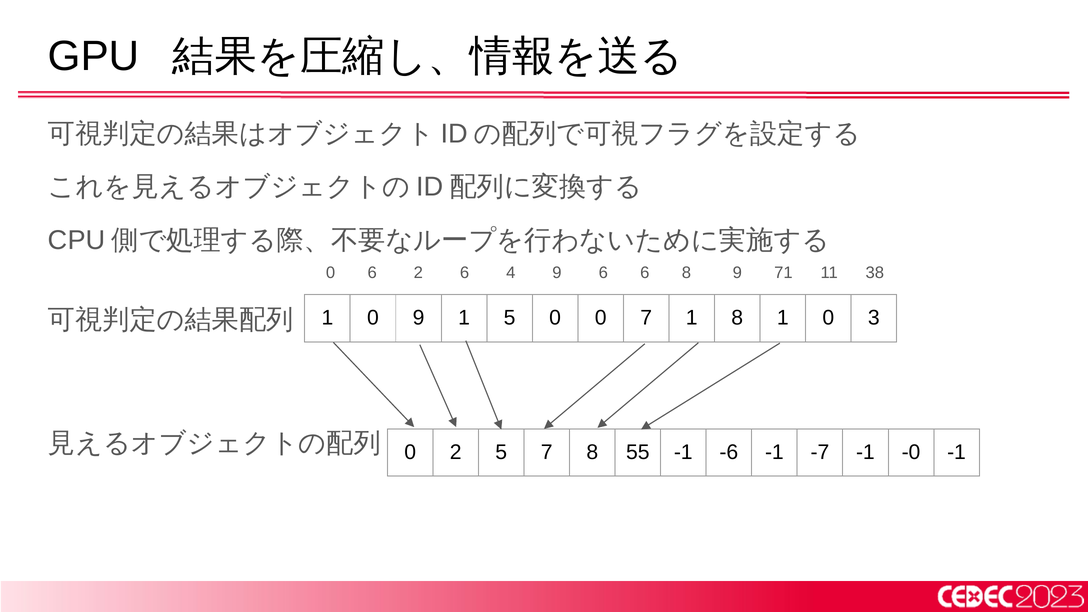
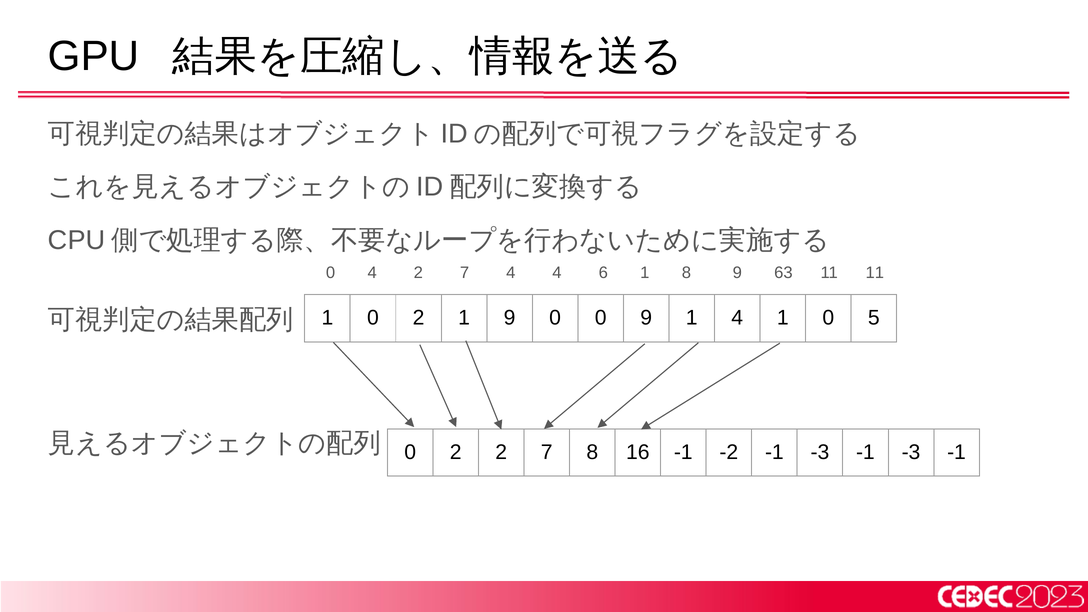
0 6: 6 -> 4
6 at (465, 273): 6 -> 7
4 9: 9 -> 4
6 6: 6 -> 1
71: 71 -> 63
11 38: 38 -> 11
1 0 9: 9 -> 2
1 5: 5 -> 9
0 7: 7 -> 9
1 8: 8 -> 4
3: 3 -> 5
2 5: 5 -> 2
55: 55 -> 16
-6: -6 -> -2
-7 at (820, 452): -7 -> -3
-0 at (911, 452): -0 -> -3
